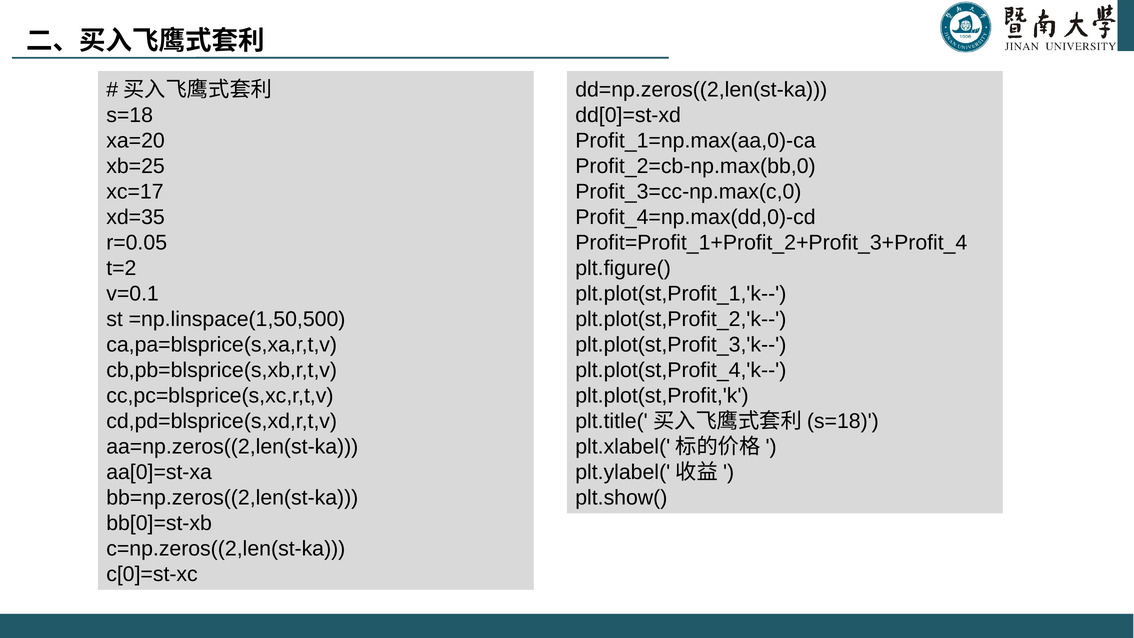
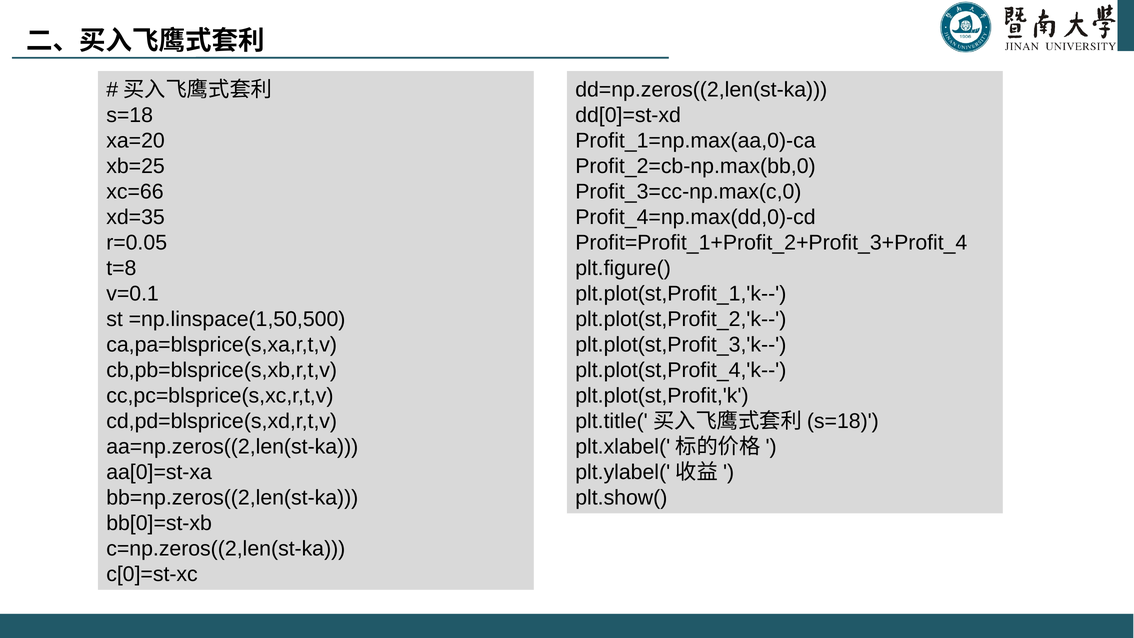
xc=17: xc=17 -> xc=66
t=2: t=2 -> t=8
